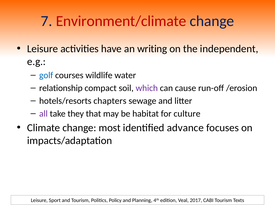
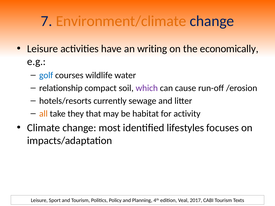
Environment/climate colour: red -> orange
independent: independent -> economically
chapters: chapters -> currently
all colour: purple -> orange
culture: culture -> activity
advance: advance -> lifestyles
